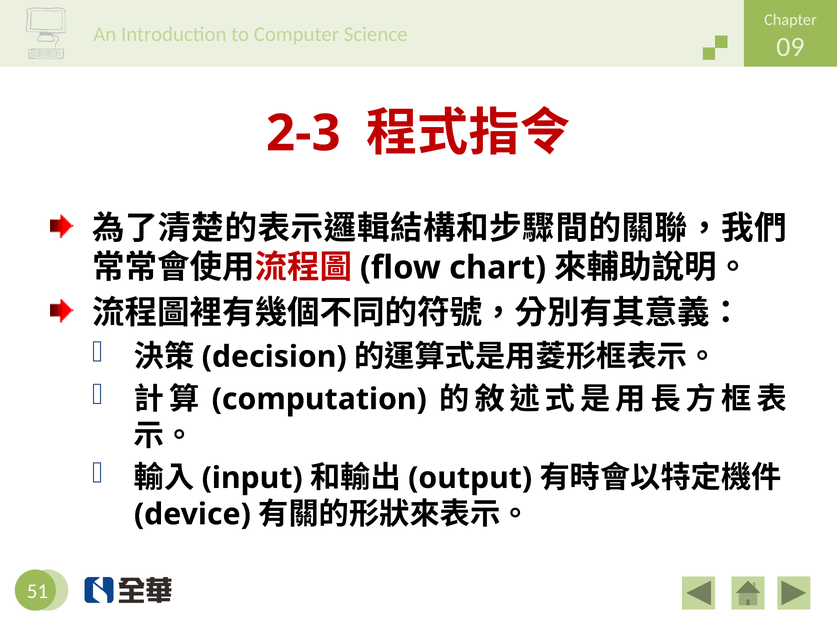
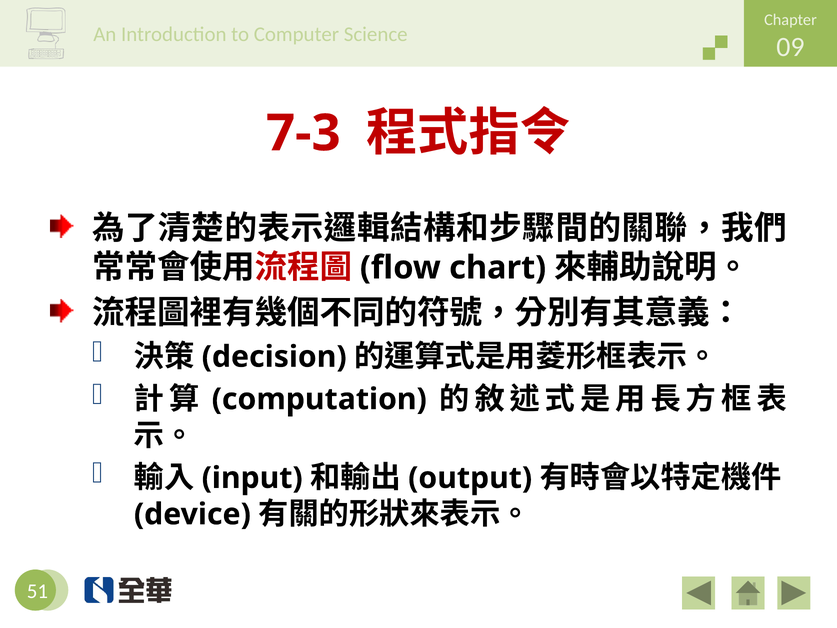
2-3: 2-3 -> 7-3
